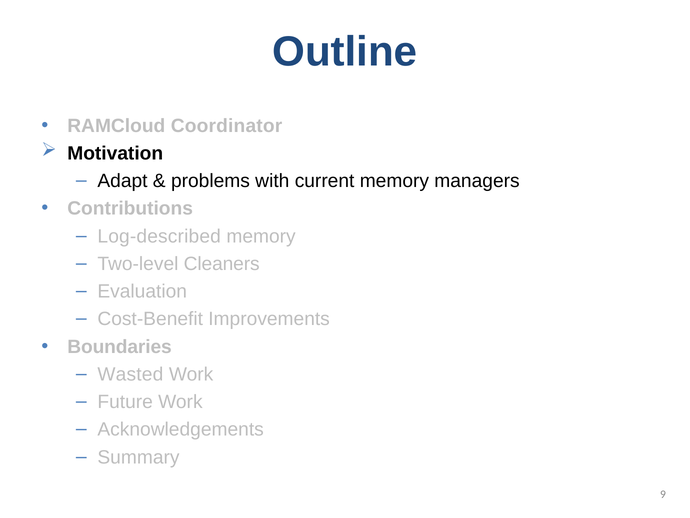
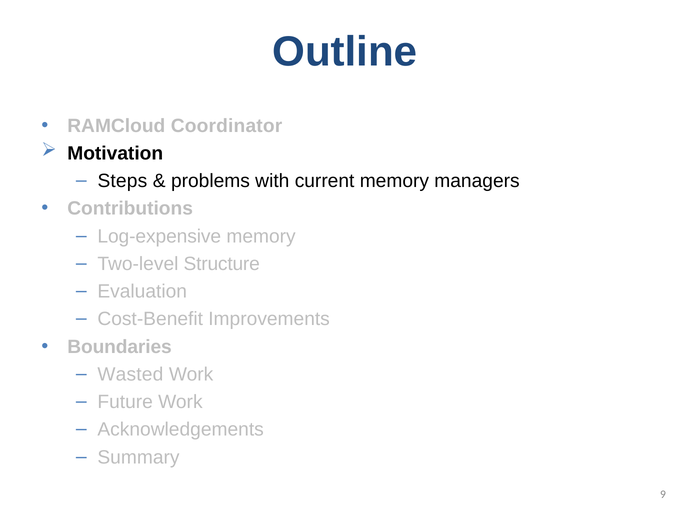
Adapt: Adapt -> Steps
Log-described: Log-described -> Log-expensive
Cleaners: Cleaners -> Structure
